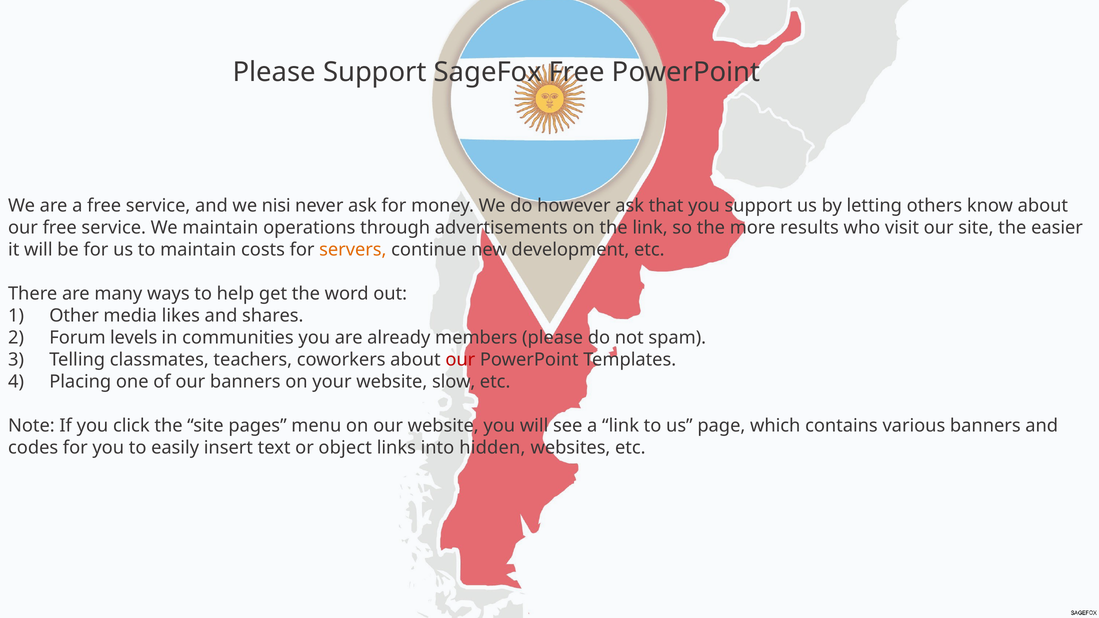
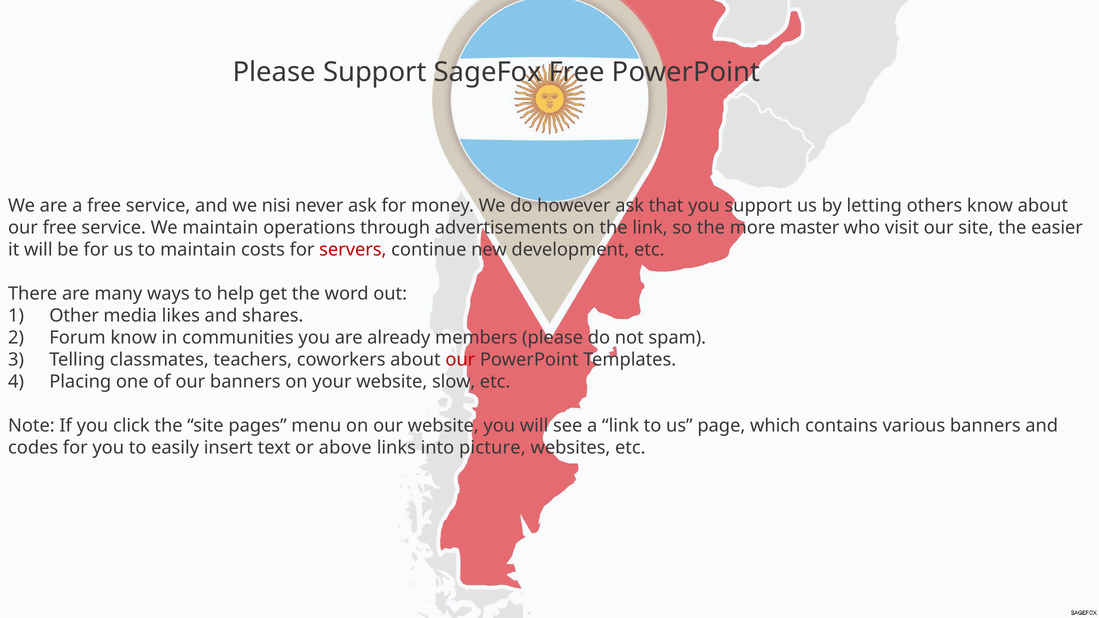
results: results -> master
servers colour: orange -> red
Forum levels: levels -> know
object: object -> above
hidden: hidden -> picture
